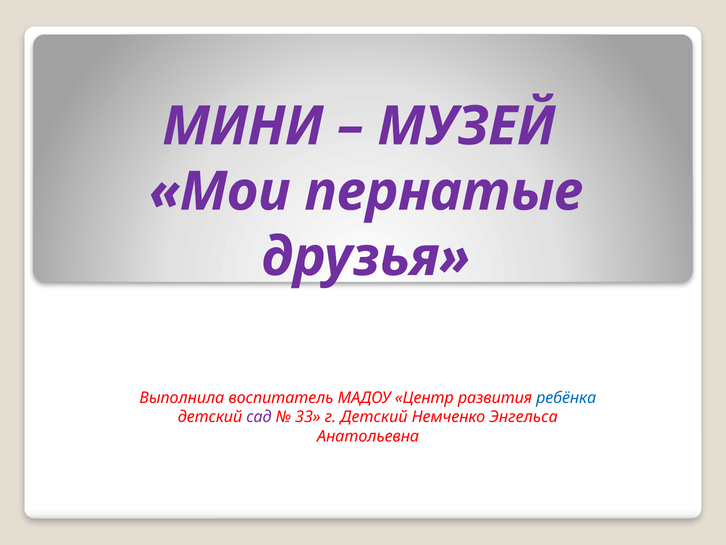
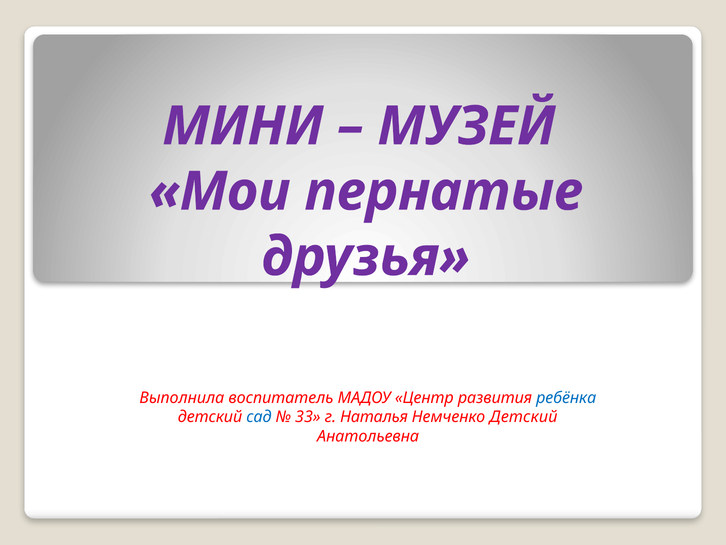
сад colour: purple -> blue
г Детский: Детский -> Наталья
Немченко Энгельса: Энгельса -> Детский
